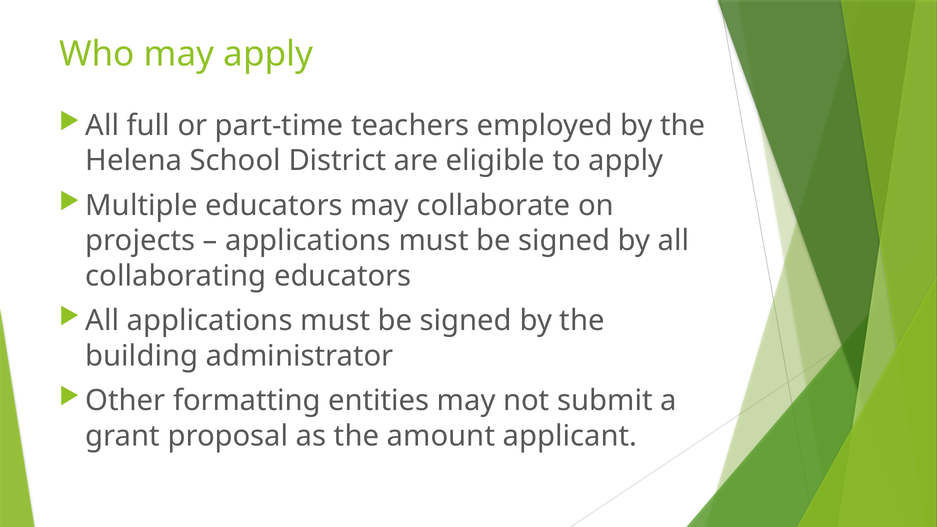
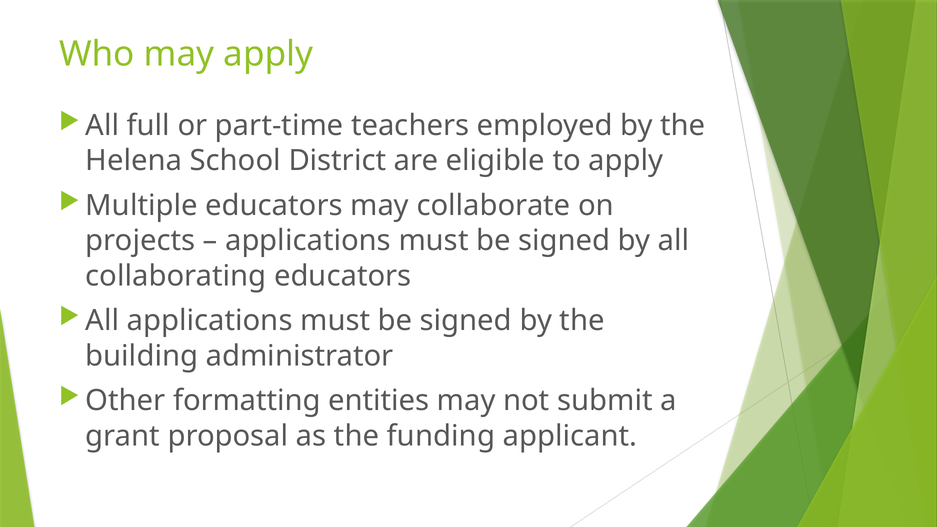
amount: amount -> funding
